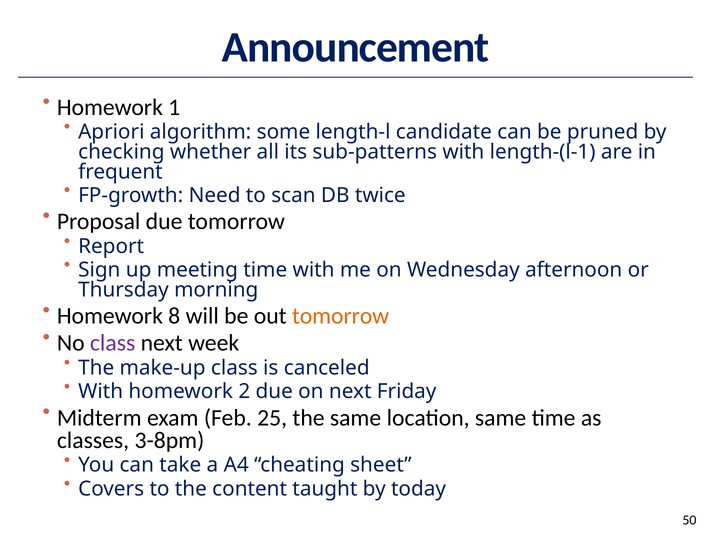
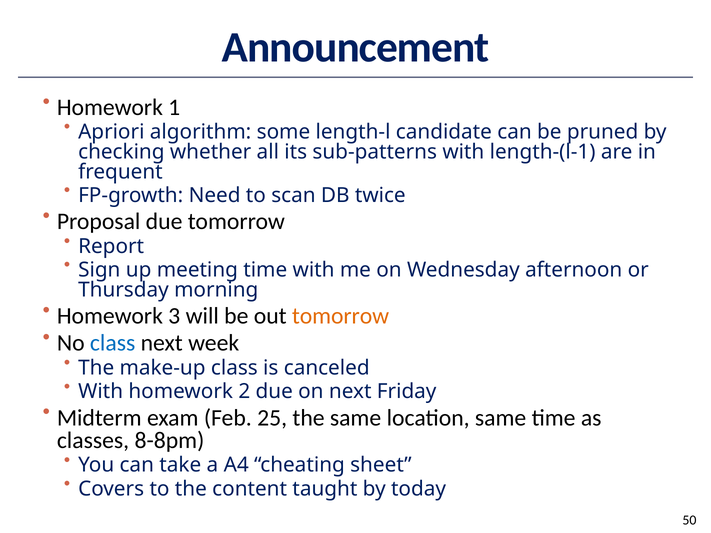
8: 8 -> 3
class at (113, 343) colour: purple -> blue
3-8pm: 3-8pm -> 8-8pm
